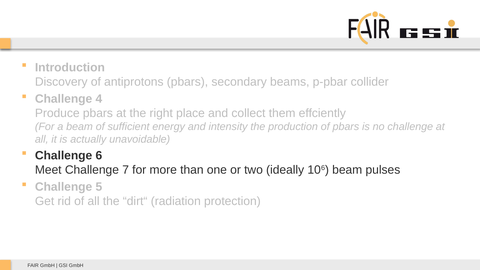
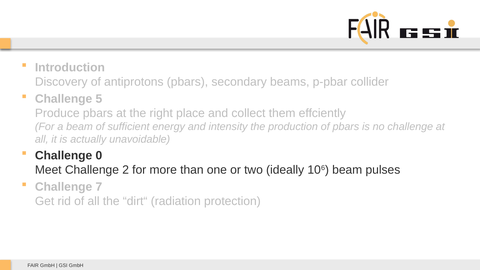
4: 4 -> 5
6: 6 -> 0
7: 7 -> 2
5: 5 -> 7
